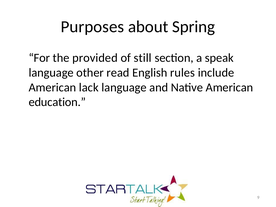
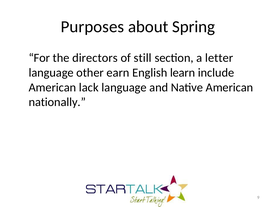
provided: provided -> directors
speak: speak -> letter
read: read -> earn
rules: rules -> learn
education: education -> nationally
